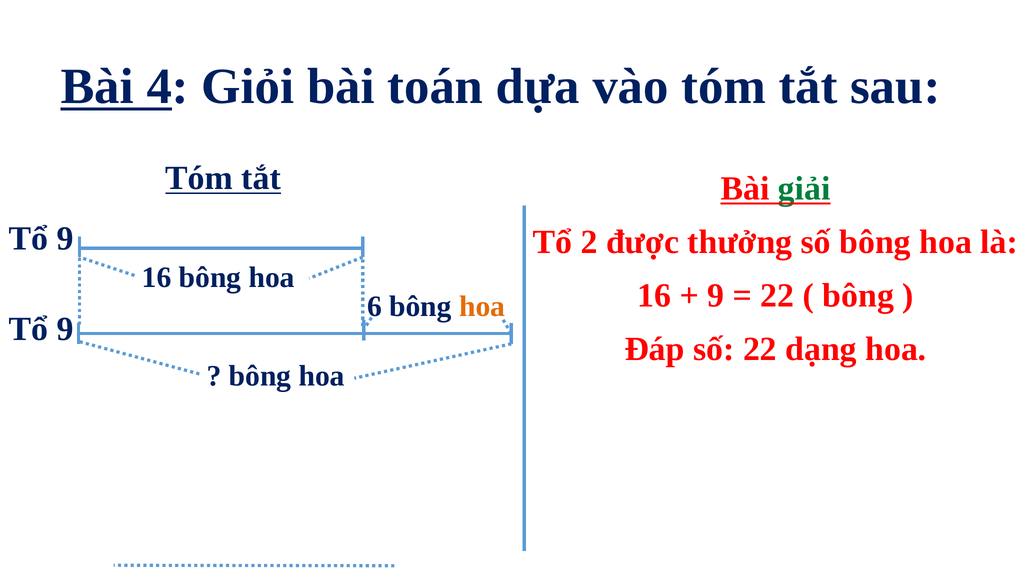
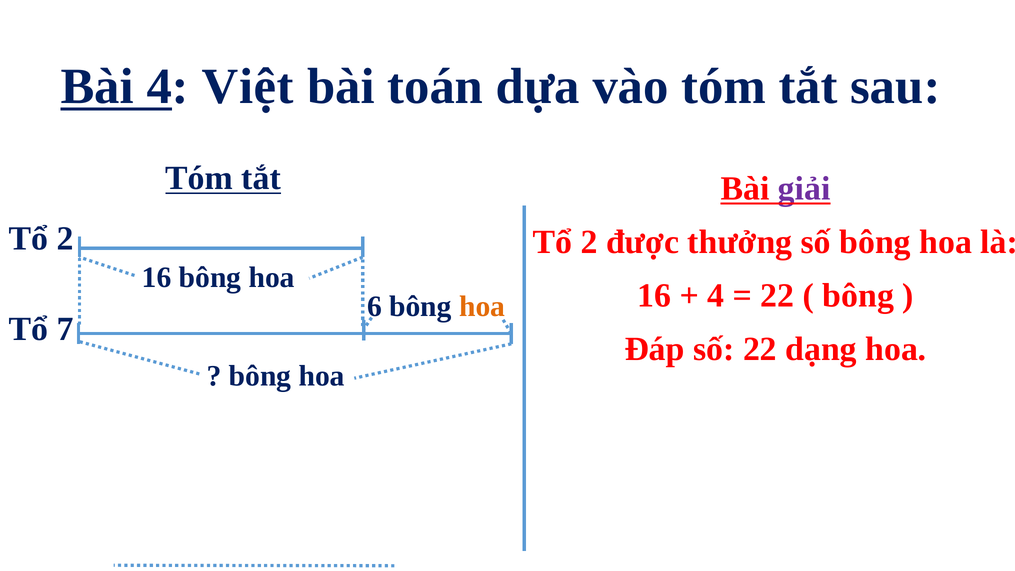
Giỏi: Giỏi -> Việt
giải colour: green -> purple
9 at (65, 238): 9 -> 2
9 at (716, 295): 9 -> 4
9 at (65, 329): 9 -> 7
